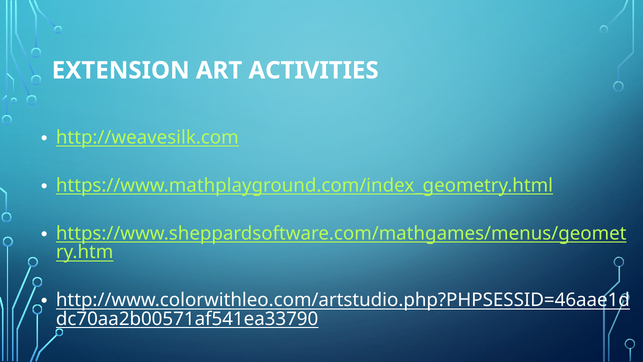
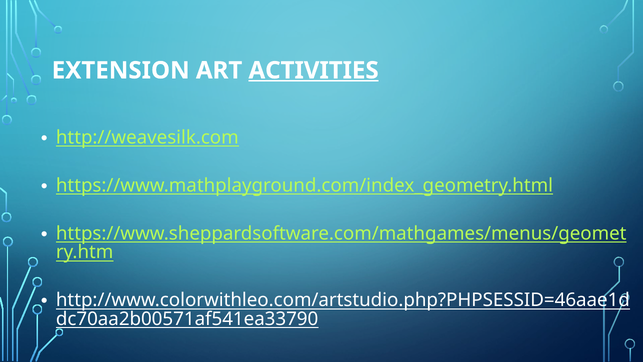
ACTIVITIES underline: none -> present
